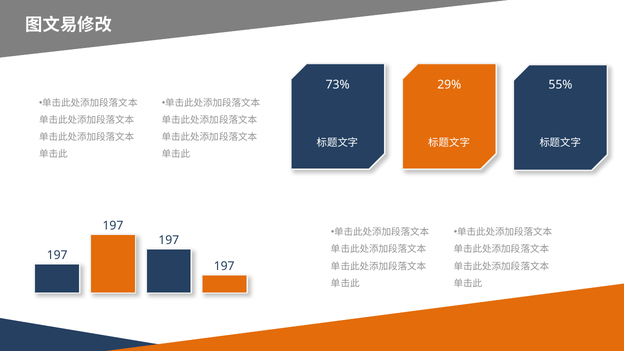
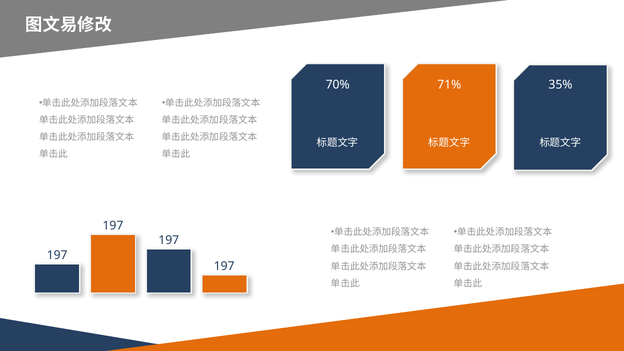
73%: 73% -> 70%
29%: 29% -> 71%
55%: 55% -> 35%
